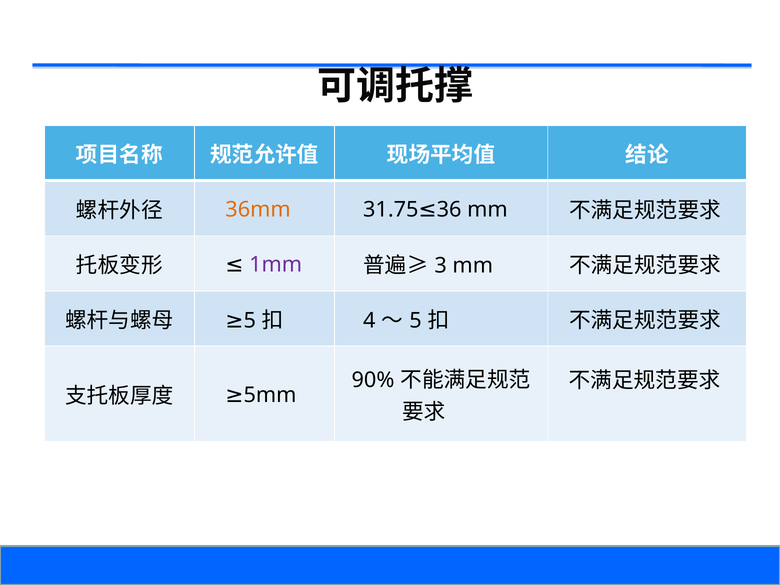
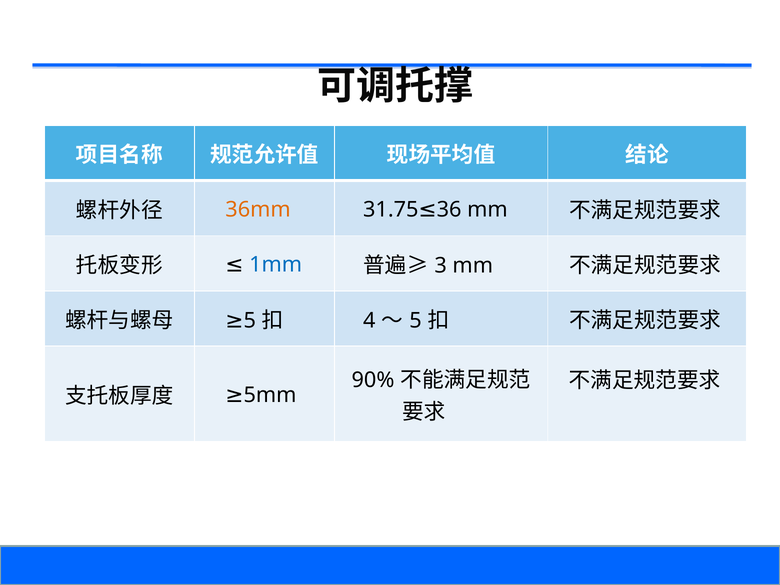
1mm colour: purple -> blue
